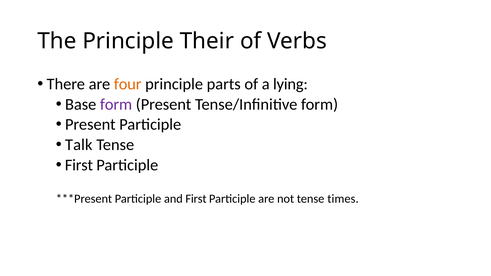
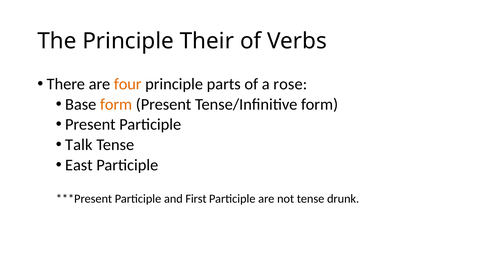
lying: lying -> rose
form at (116, 104) colour: purple -> orange
First at (79, 165): First -> East
times: times -> drunk
